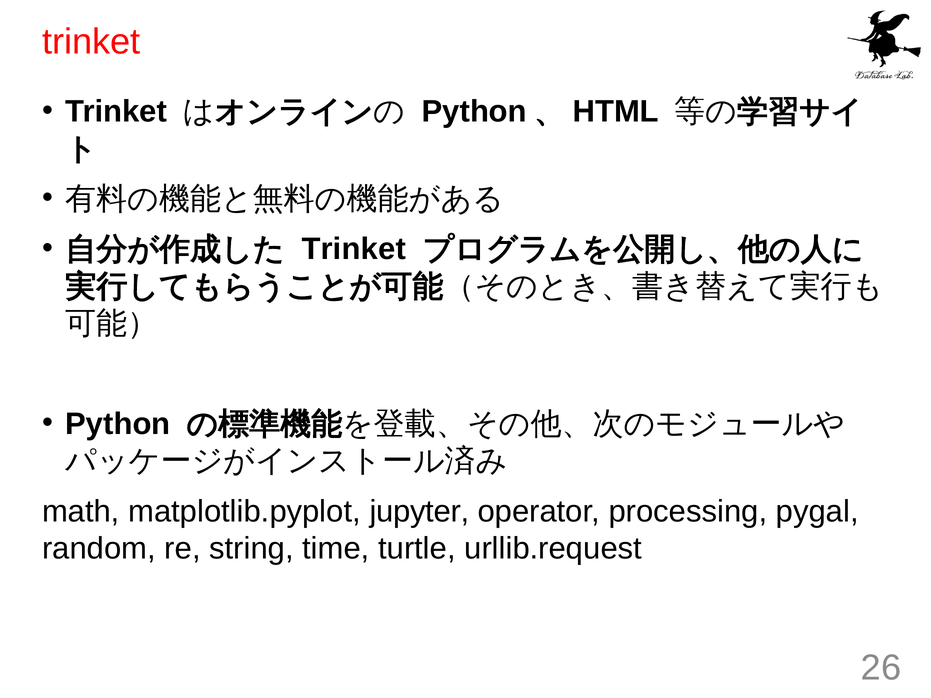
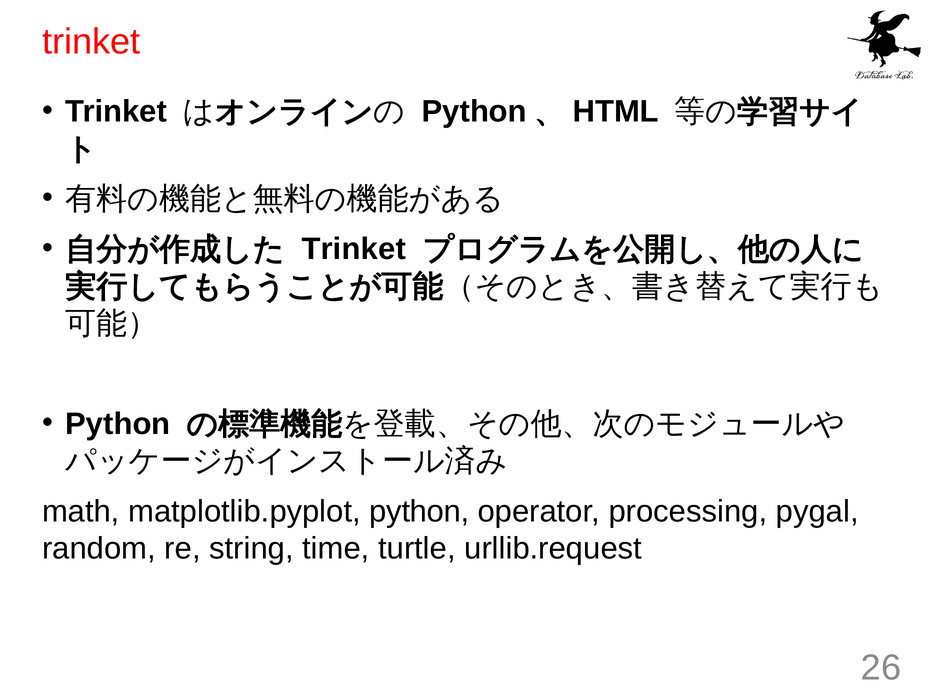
matplotlib.pyplot jupyter: jupyter -> python
